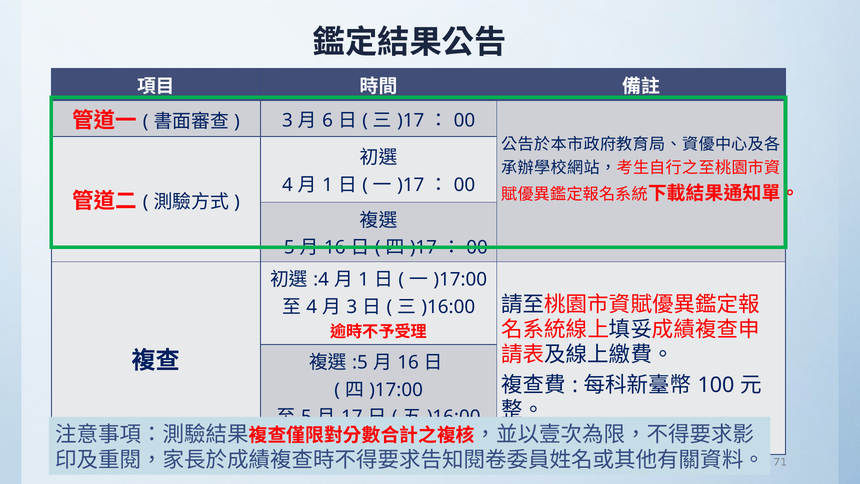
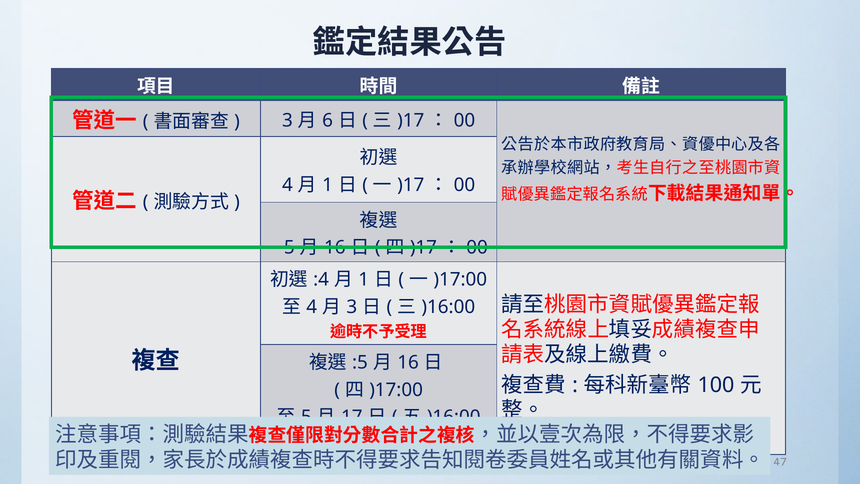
71: 71 -> 47
